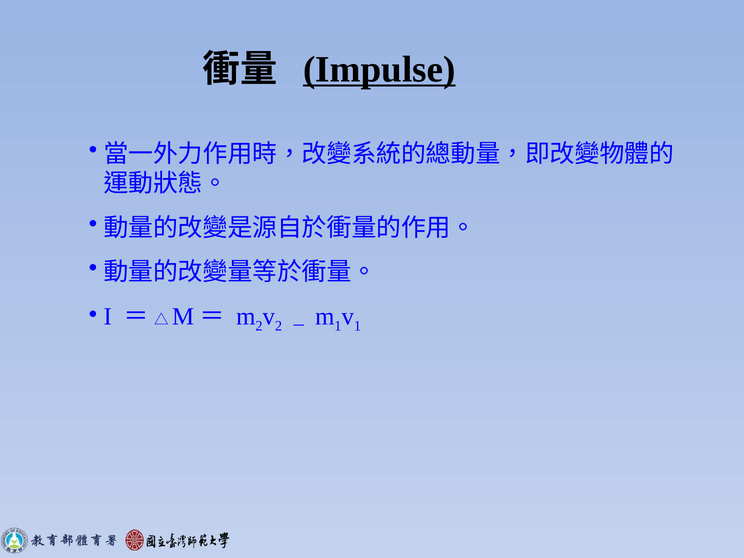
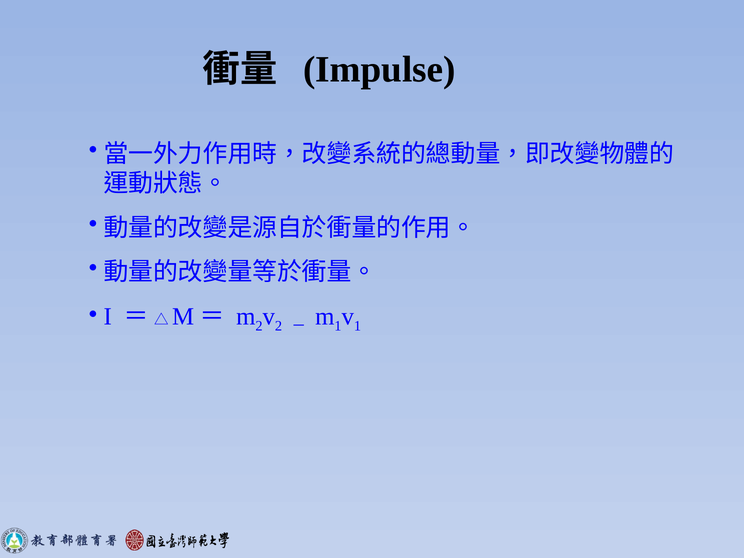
Impulse underline: present -> none
